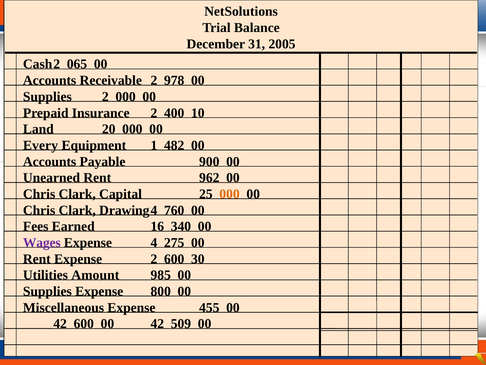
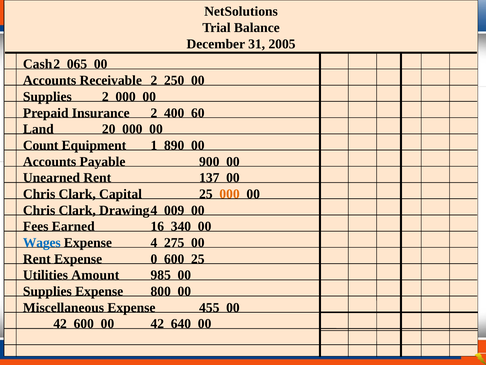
978: 978 -> 250
10: 10 -> 60
Every: Every -> Count
482: 482 -> 890
962: 962 -> 137
760: 760 -> 009
Wages colour: purple -> blue
Expense 2: 2 -> 0
600 30: 30 -> 25
509: 509 -> 640
